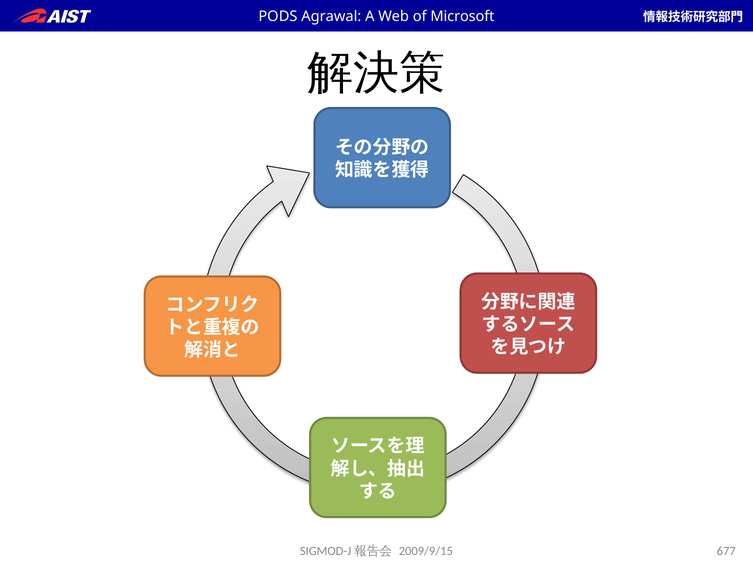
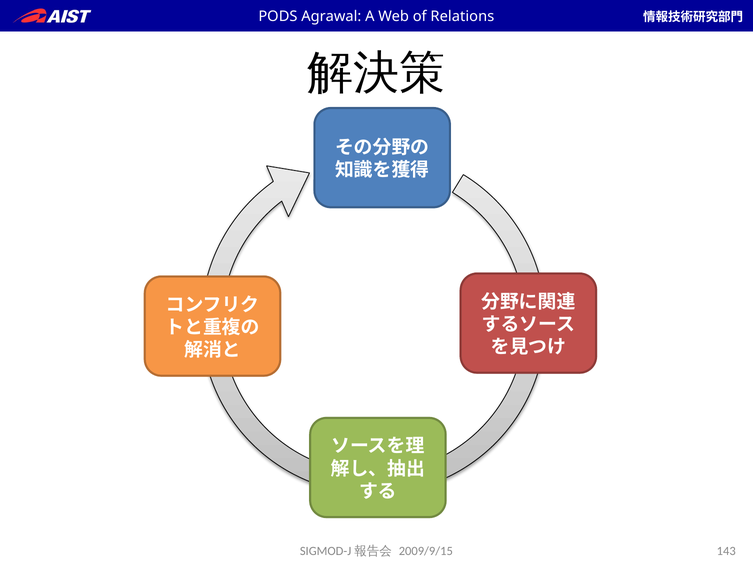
Microsoft: Microsoft -> Relations
677: 677 -> 143
